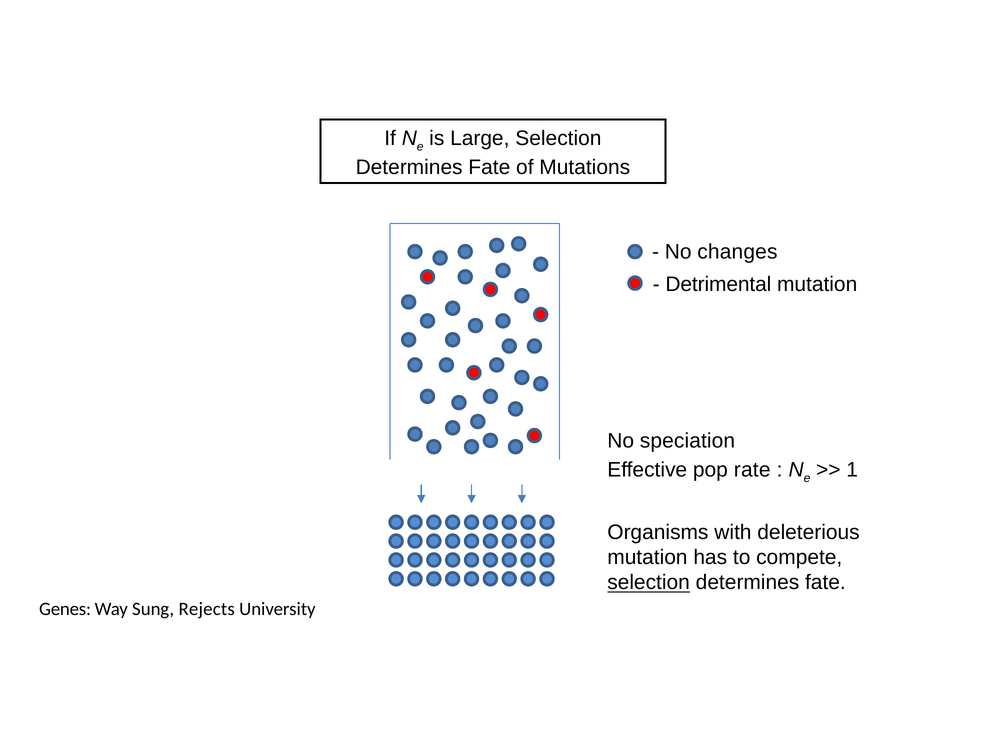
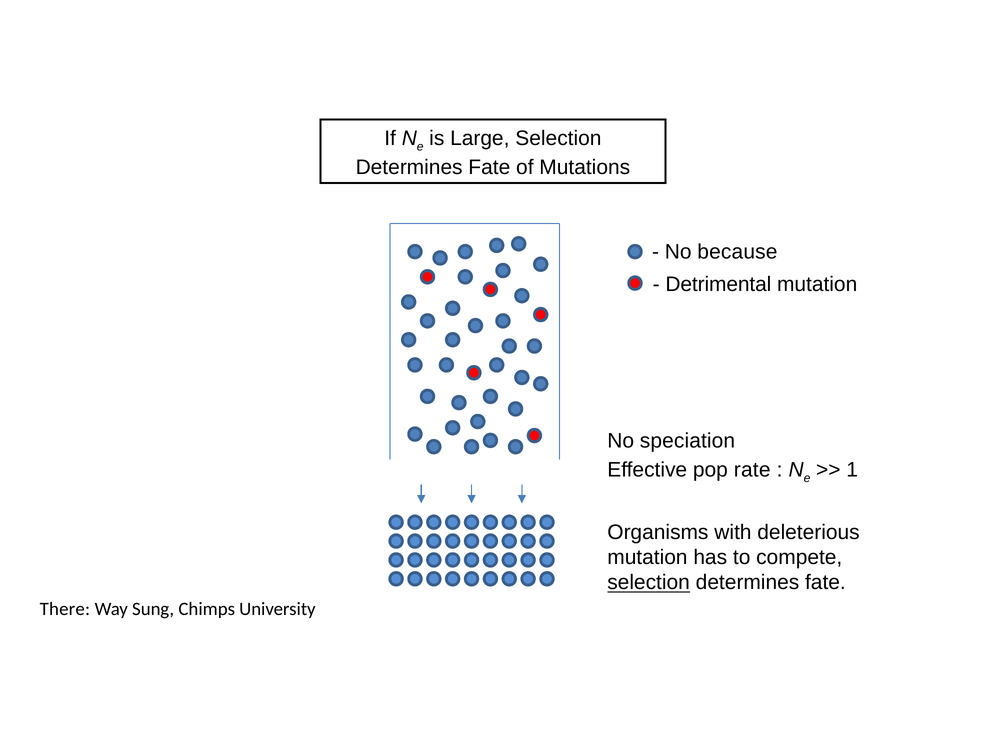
changes: changes -> because
Genes: Genes -> There
Rejects: Rejects -> Chimps
